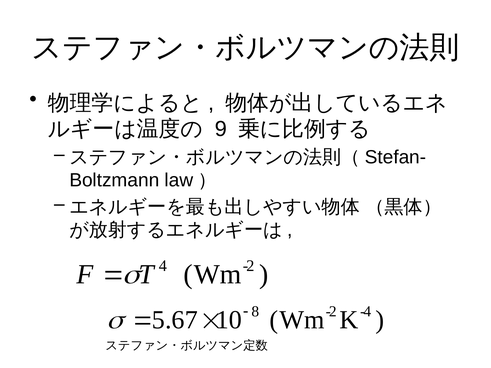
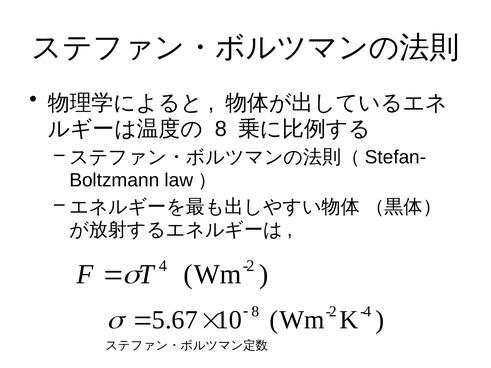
9 at (221, 129): 9 -> 8
